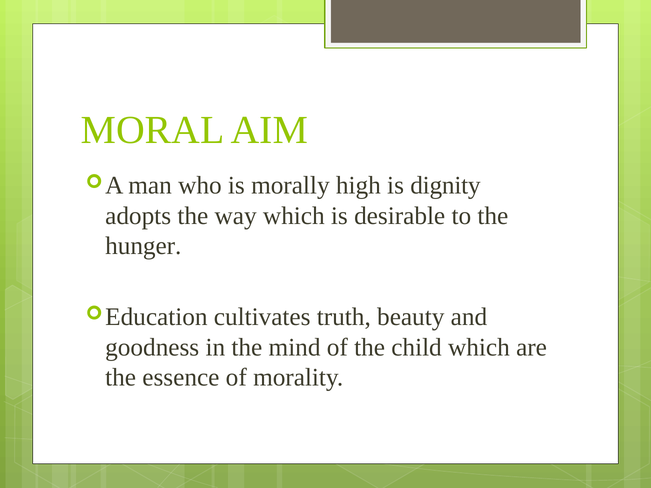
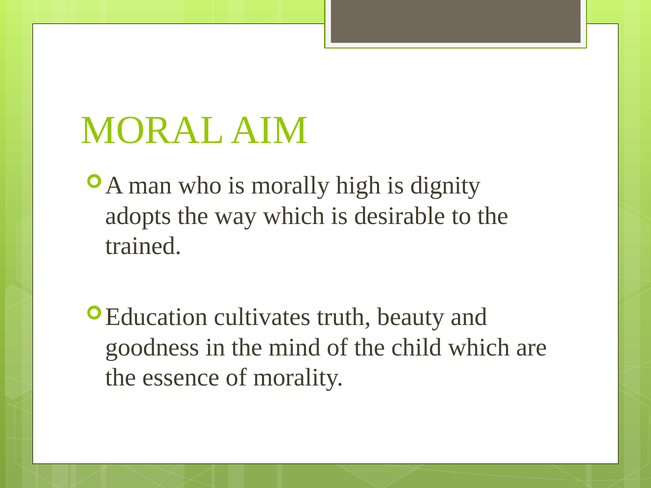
hunger: hunger -> trained
